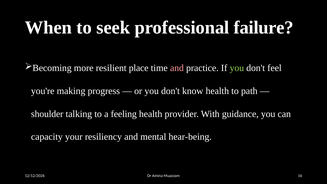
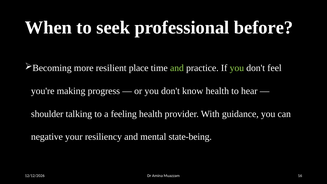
failure: failure -> before
and at (177, 68) colour: pink -> light green
path: path -> hear
capacity: capacity -> negative
hear-being: hear-being -> state-being
